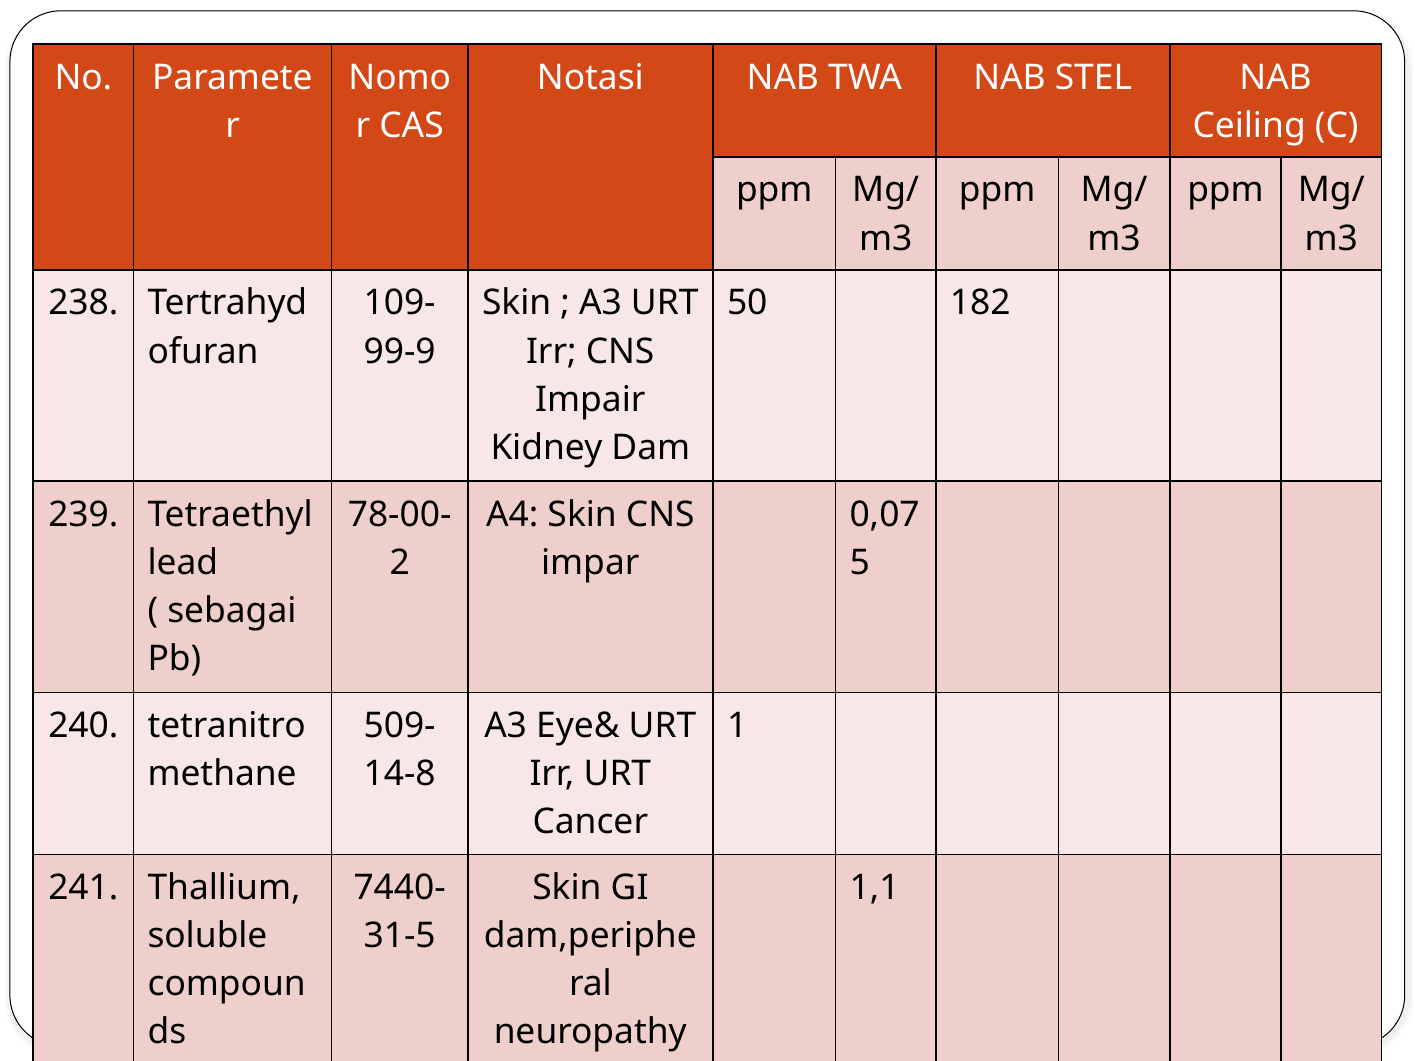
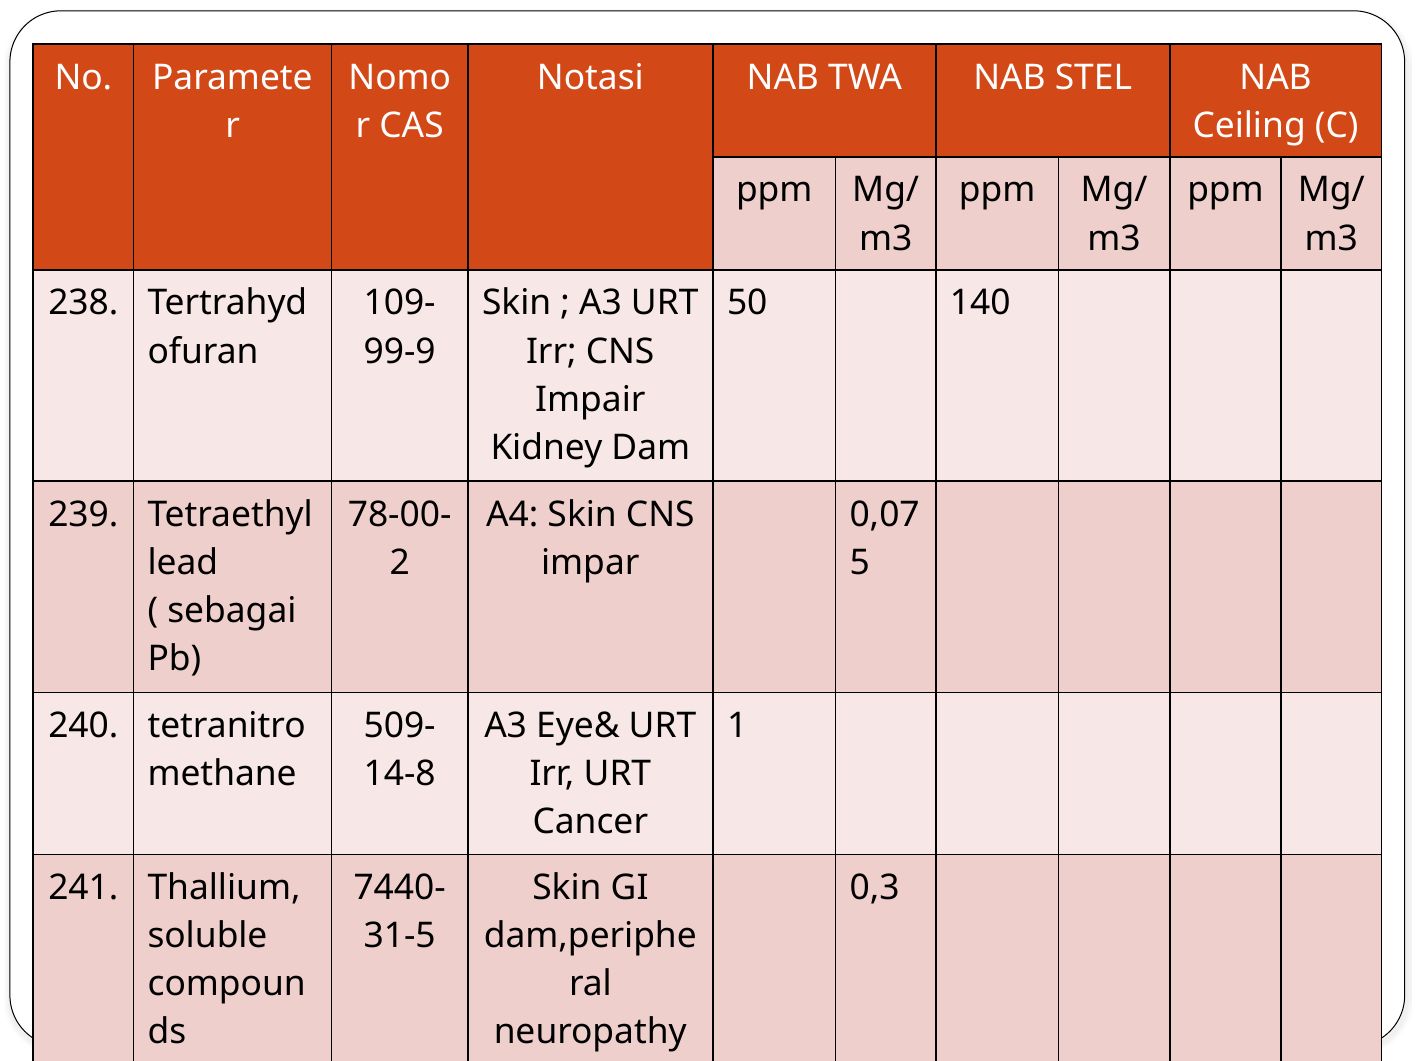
182: 182 -> 140
1,1: 1,1 -> 0,3
